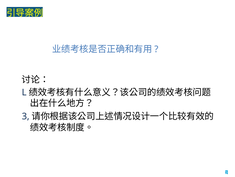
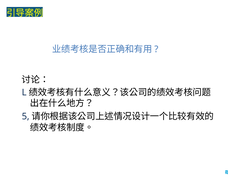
3: 3 -> 5
